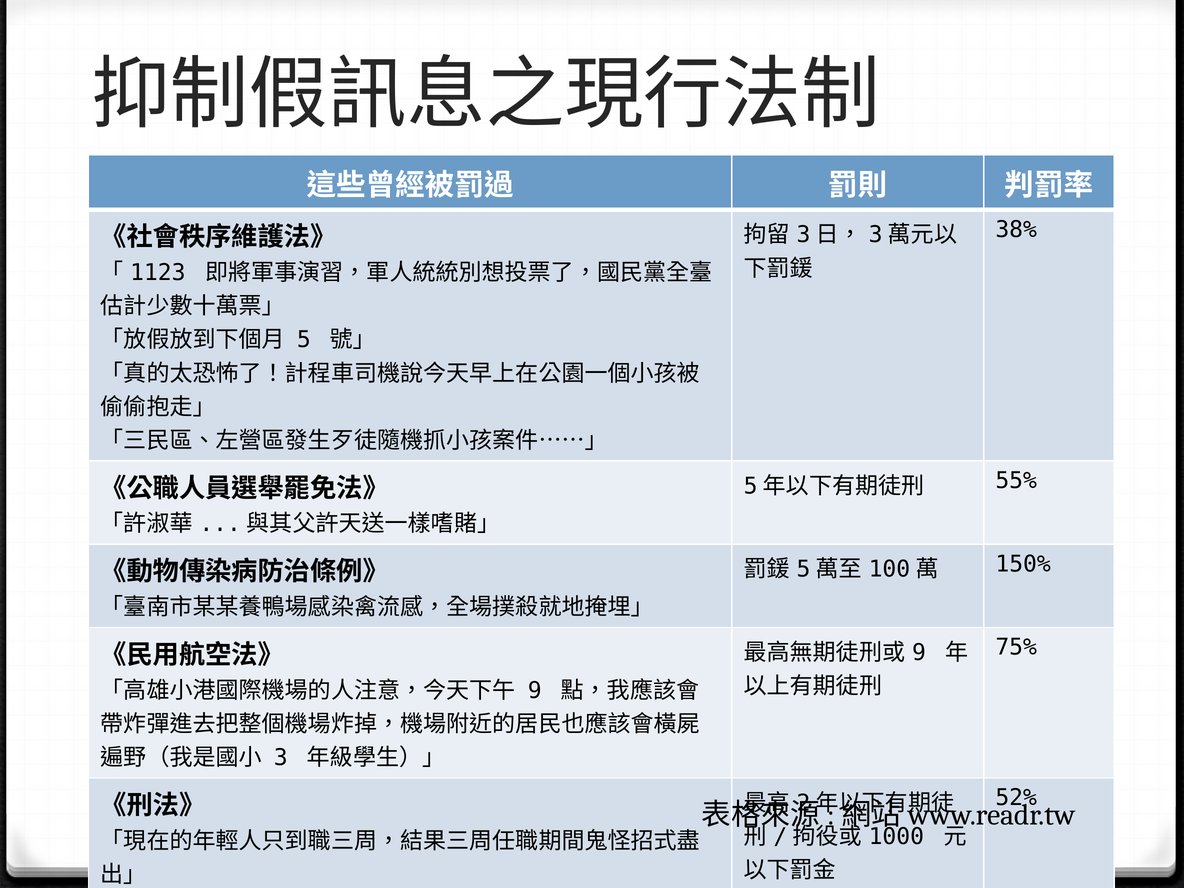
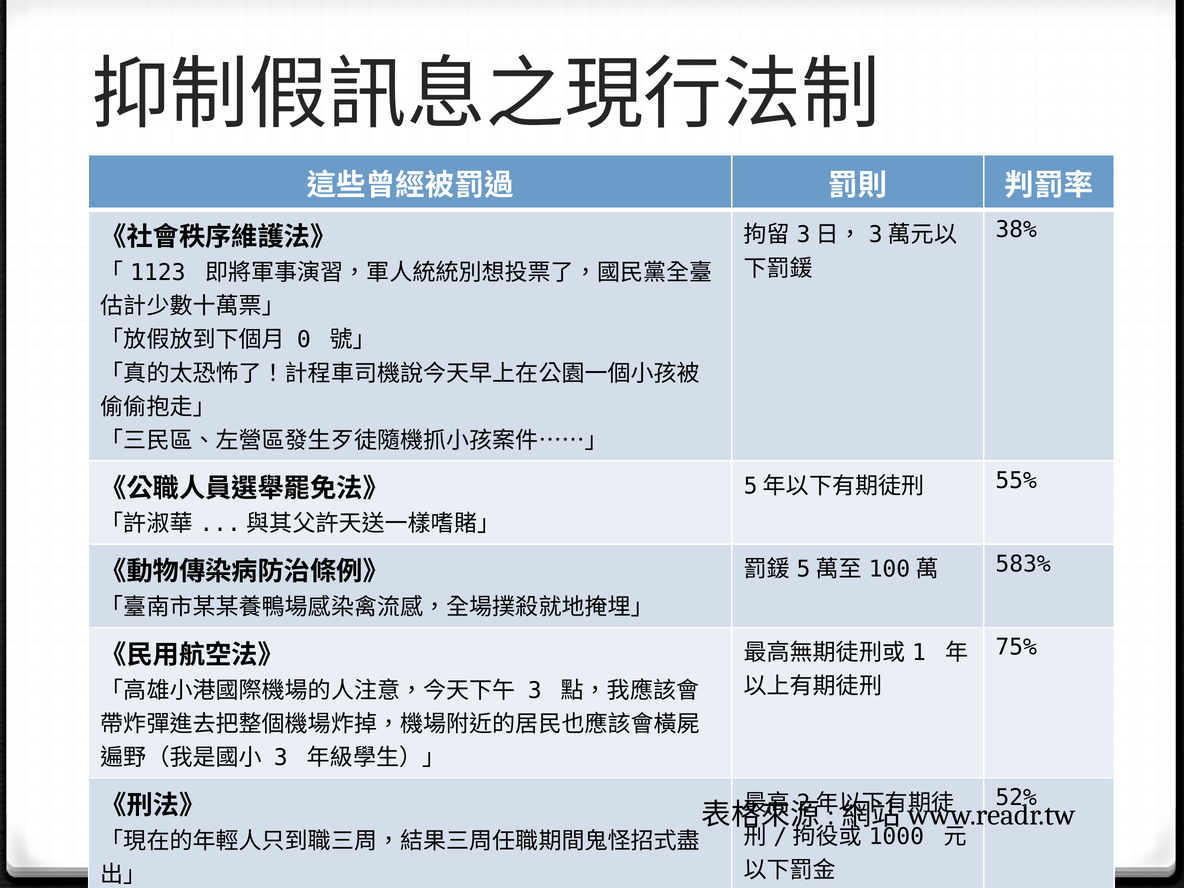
5: 5 -> 0
150%: 150% -> 583%
9 at (919, 653): 9 -> 1
9 at (535, 691): 9 -> 3
